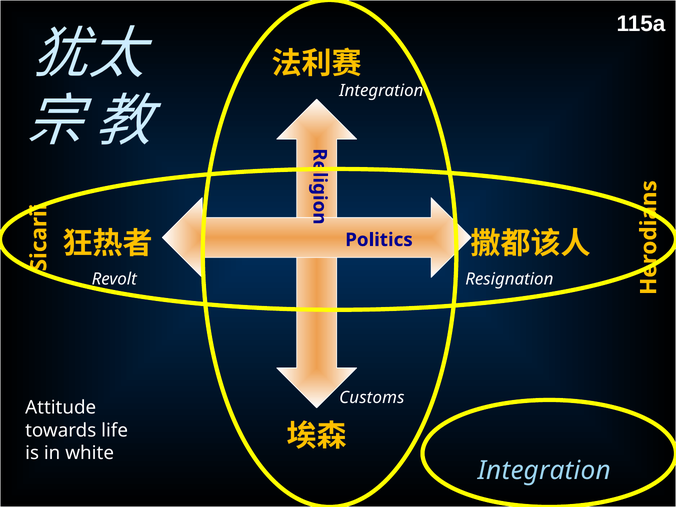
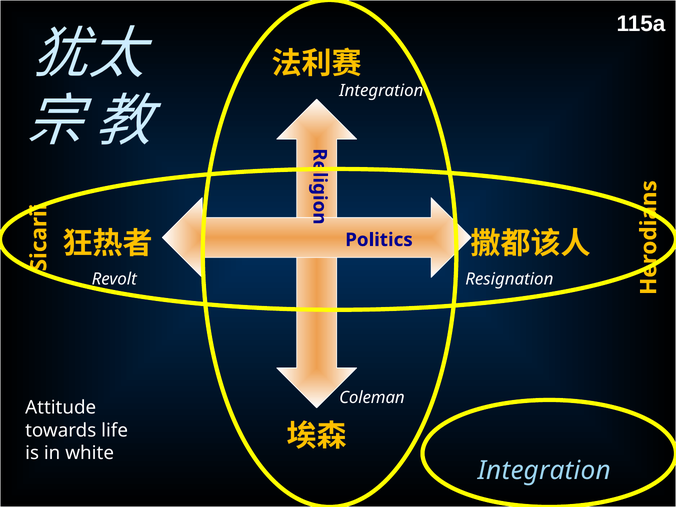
Customs: Customs -> Coleman
